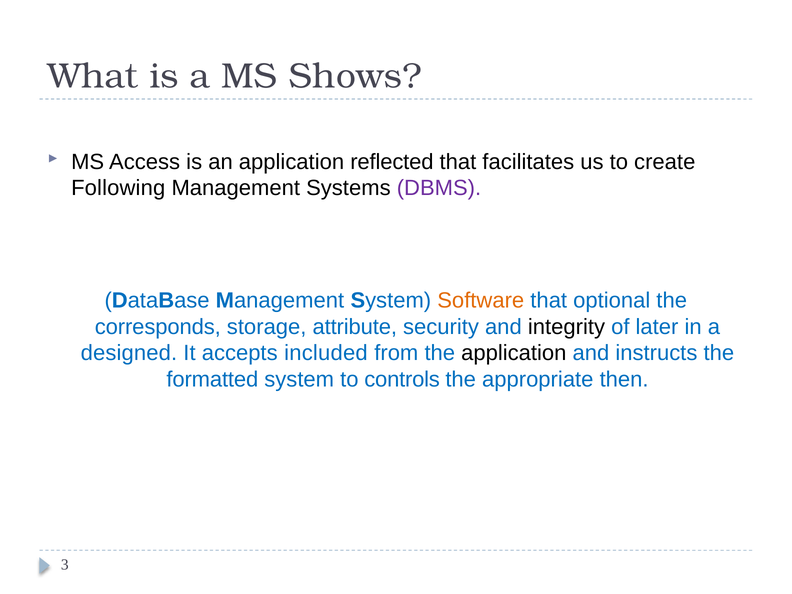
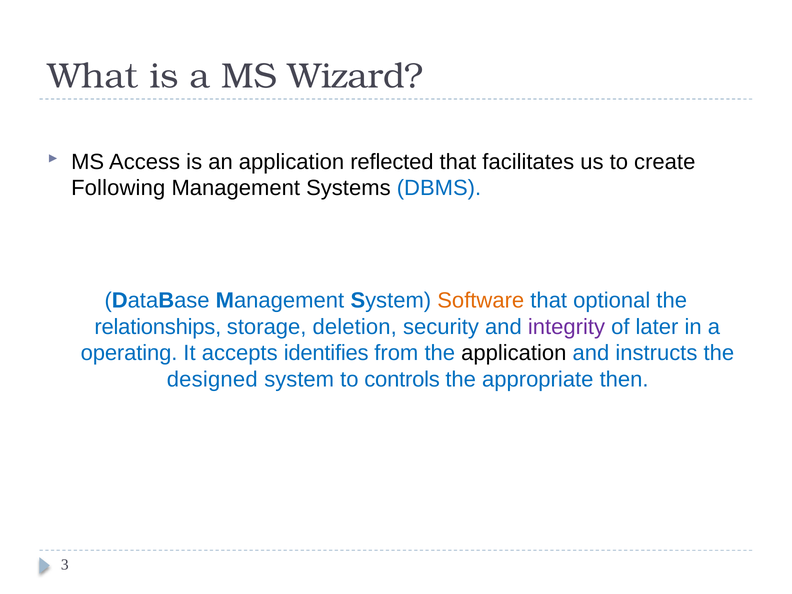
Shows: Shows -> Wizard
DBMS colour: purple -> blue
corresponds: corresponds -> relationships
attribute: attribute -> deletion
integrity colour: black -> purple
designed: designed -> operating
included: included -> identifies
formatted: formatted -> designed
